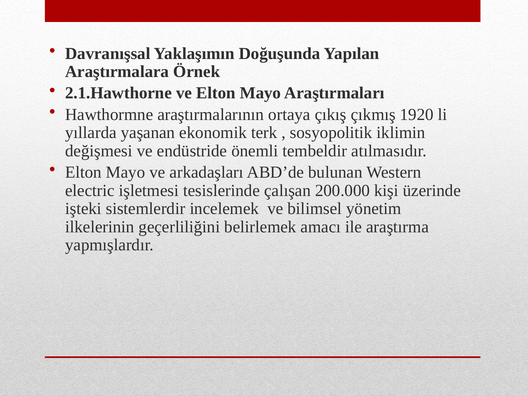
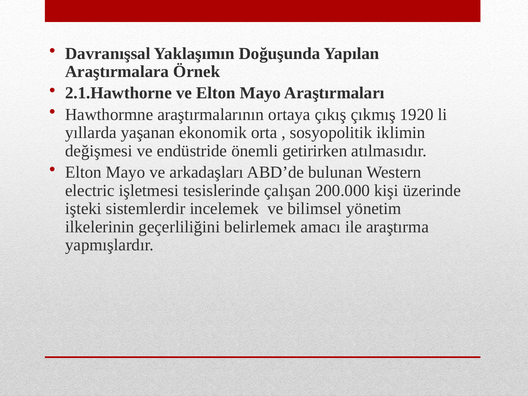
terk: terk -> orta
tembeldir: tembeldir -> getirirken
